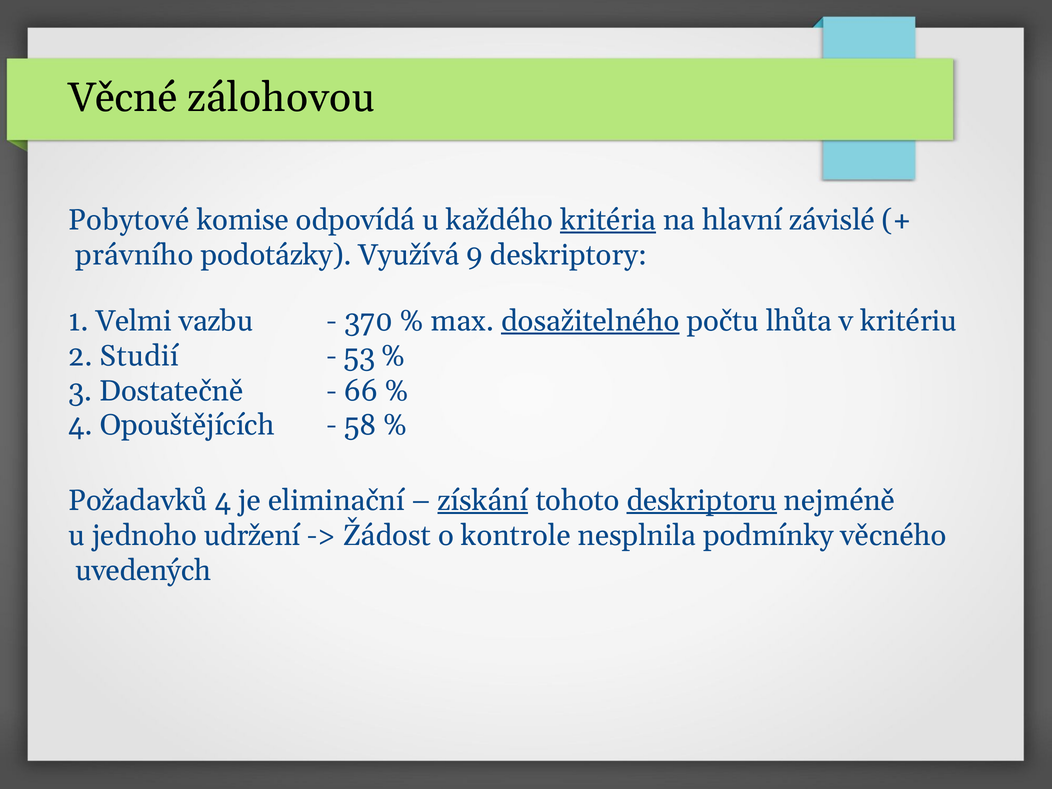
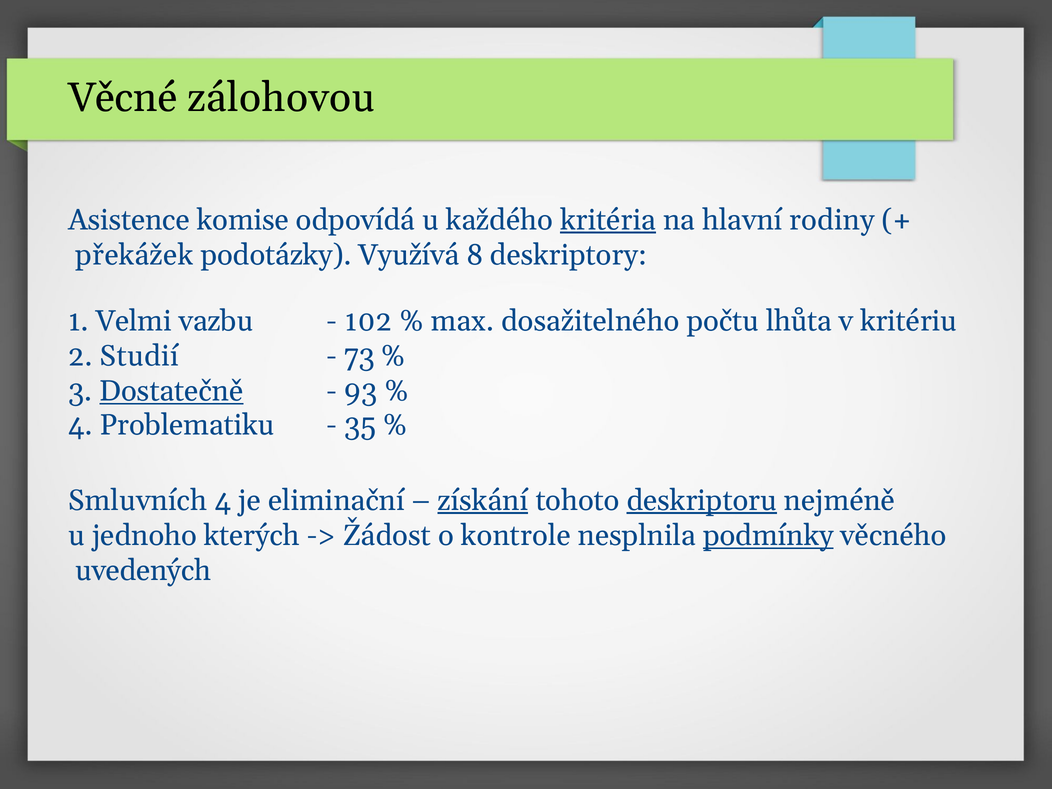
Pobytové: Pobytové -> Asistence
závislé: závislé -> rodiny
právního: právního -> překážek
9: 9 -> 8
370: 370 -> 102
dosažitelného underline: present -> none
53: 53 -> 73
Dostatečně underline: none -> present
66: 66 -> 93
Opouštějících: Opouštějících -> Problematiku
58: 58 -> 35
Požadavků: Požadavků -> Smluvních
udržení: udržení -> kterých
podmínky underline: none -> present
